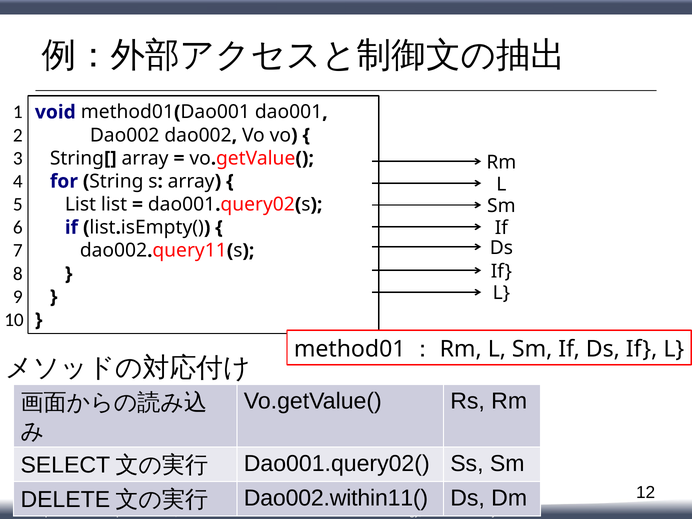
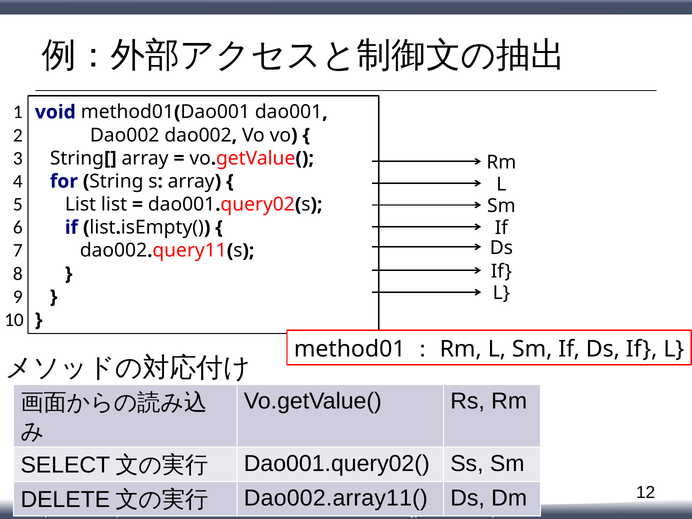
Dao002.within11(: Dao002.within11( -> Dao002.array11(
